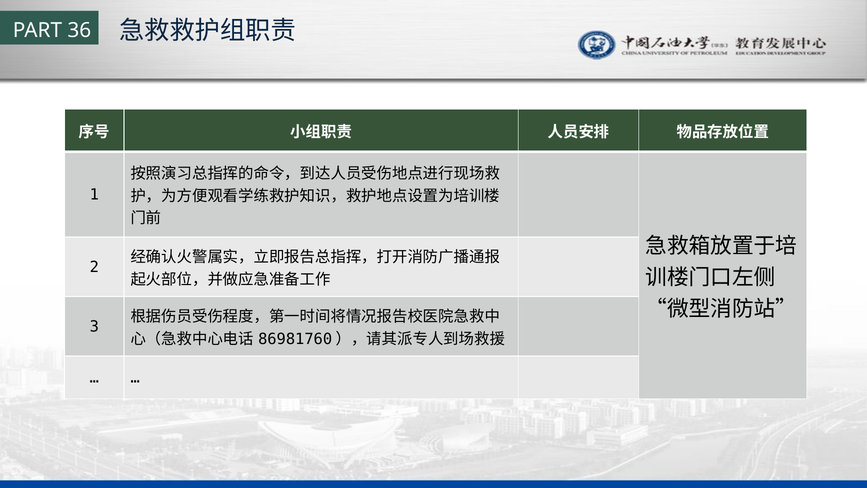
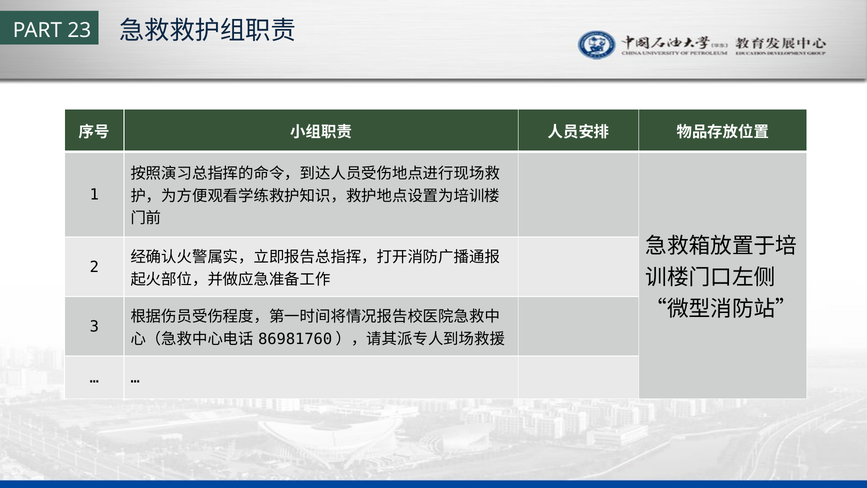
36: 36 -> 23
